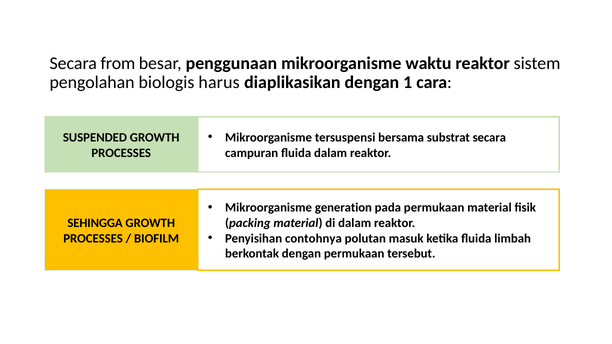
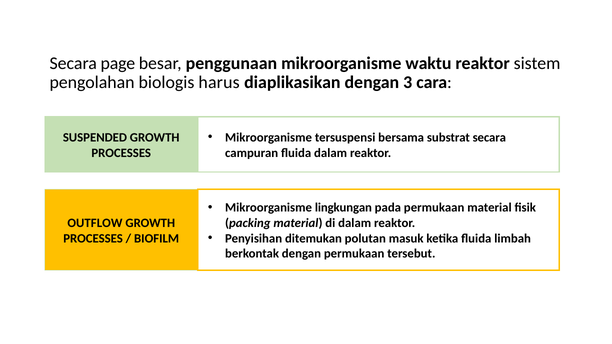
from: from -> page
1: 1 -> 3
generation: generation -> lingkungan
SEHINGGA: SEHINGGA -> OUTFLOW
contohnya: contohnya -> ditemukan
